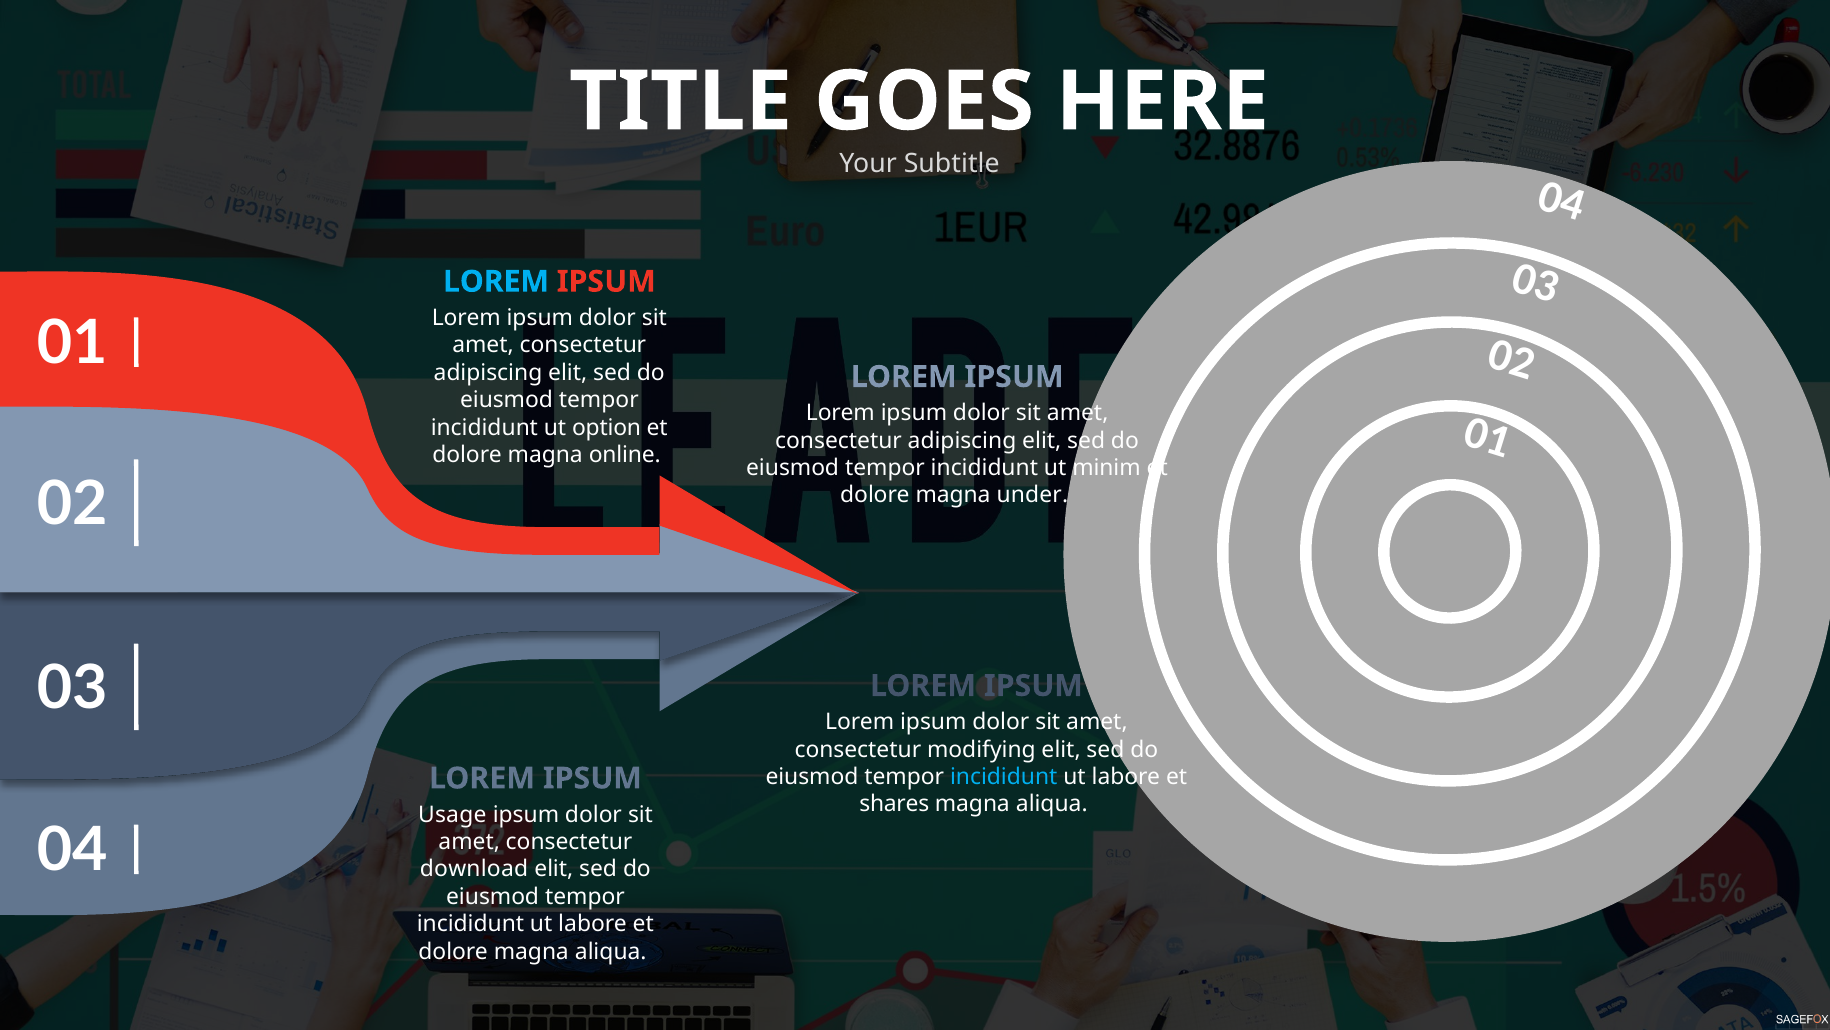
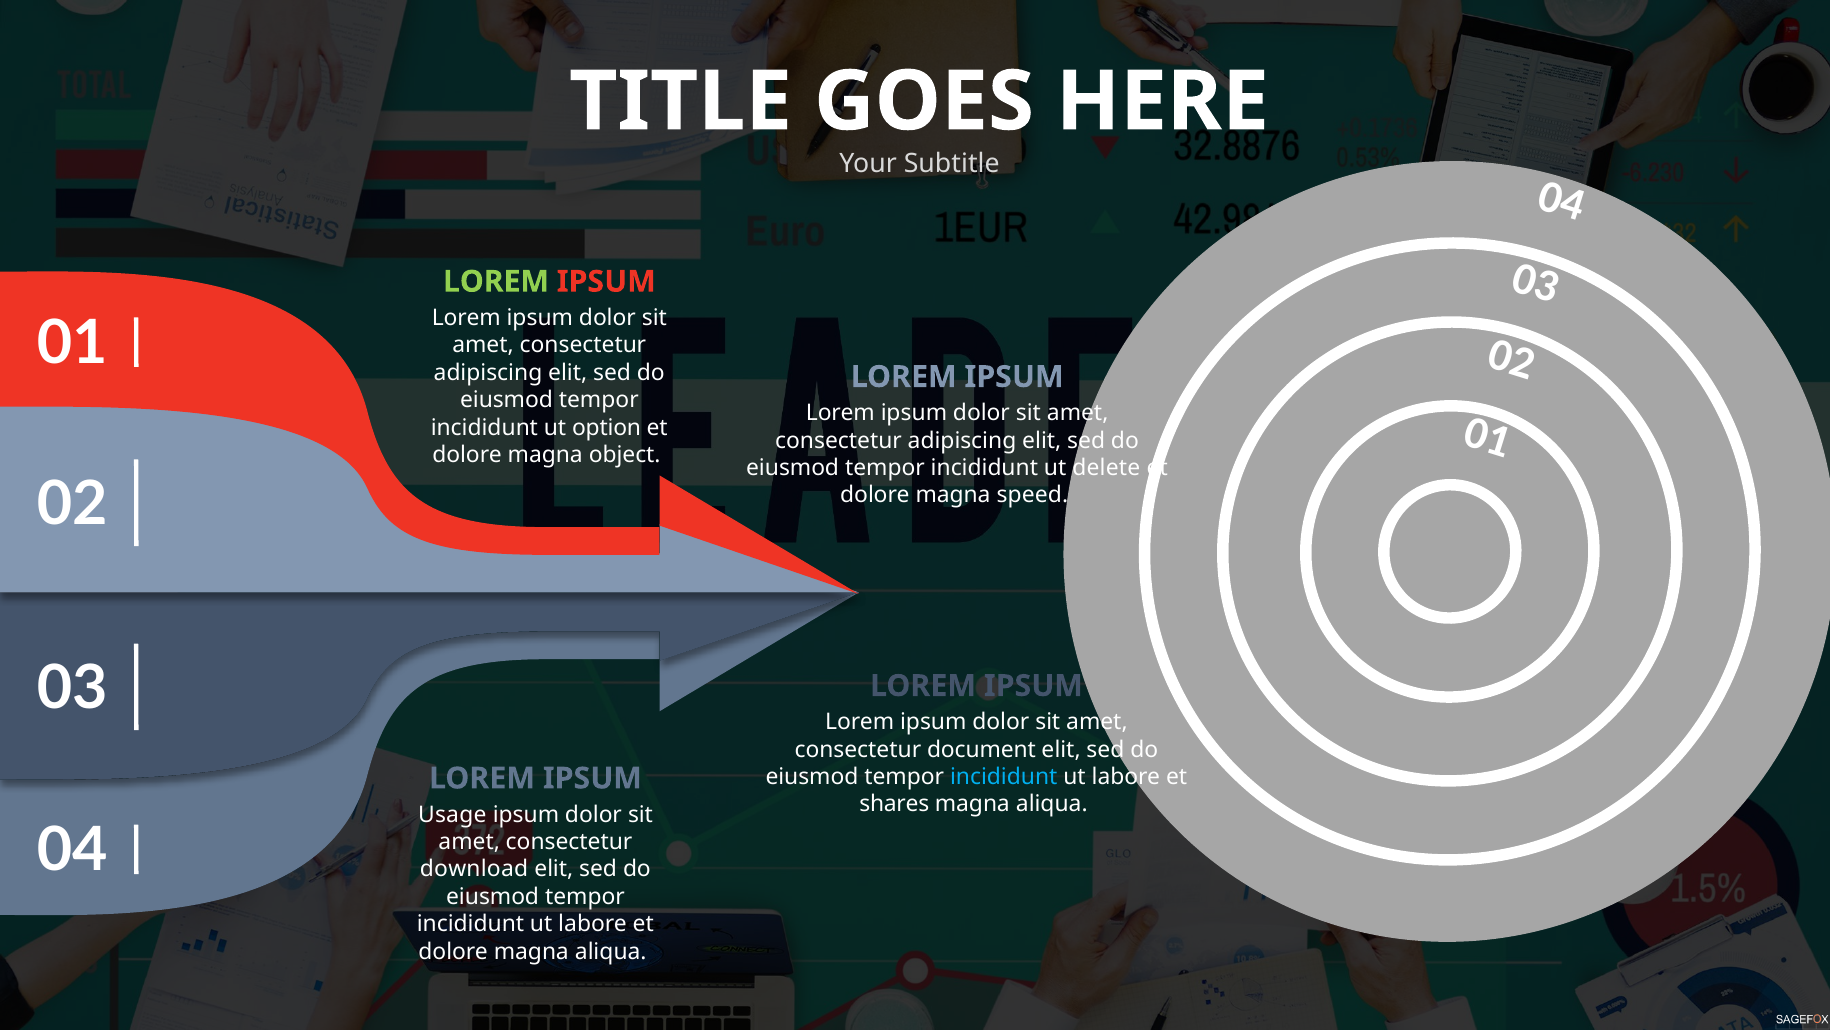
LOREM at (496, 281) colour: light blue -> light green
online: online -> object
minim: minim -> delete
under: under -> speed
modifying: modifying -> document
